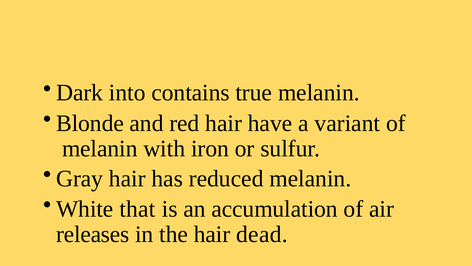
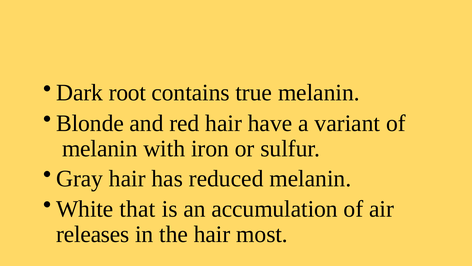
into: into -> root
dead: dead -> most
